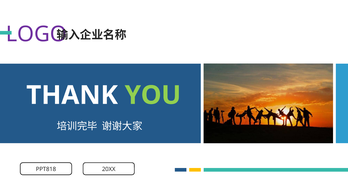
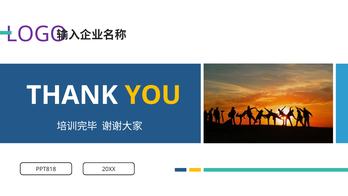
YOU colour: light green -> yellow
